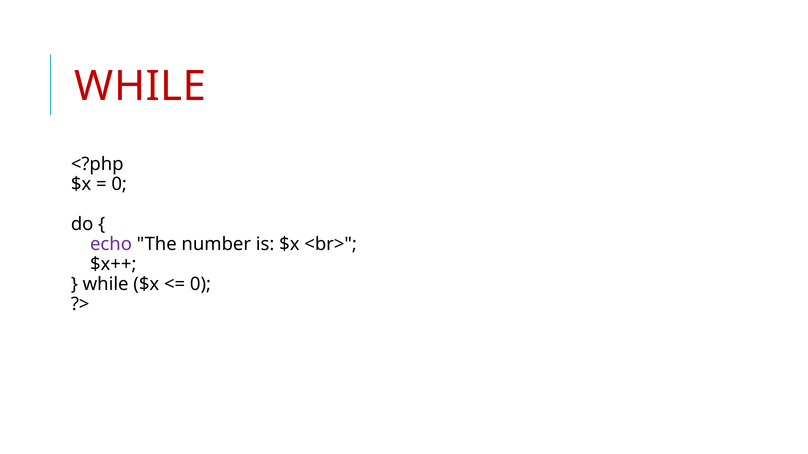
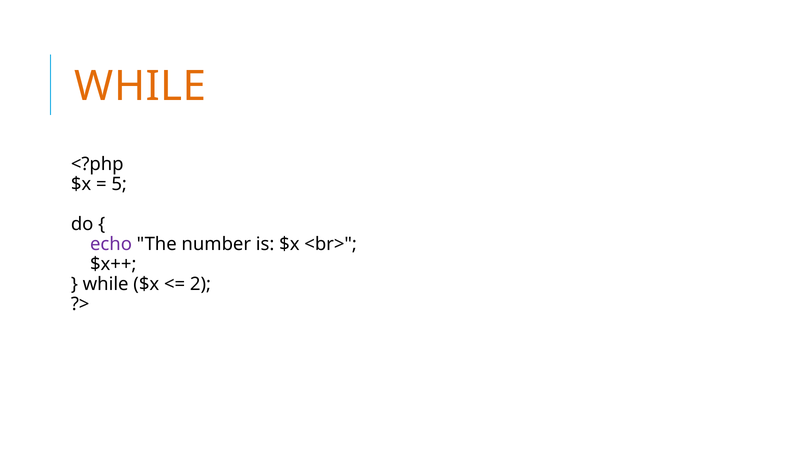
WHILE at (140, 87) colour: red -> orange
0 at (119, 184): 0 -> 5
0 at (200, 284): 0 -> 2
